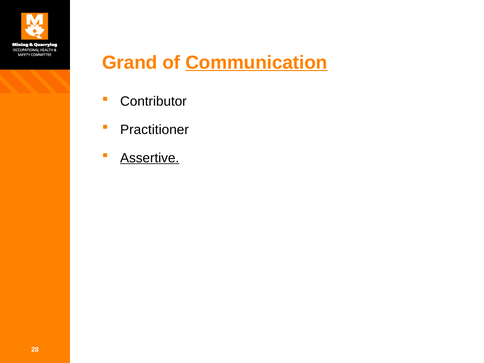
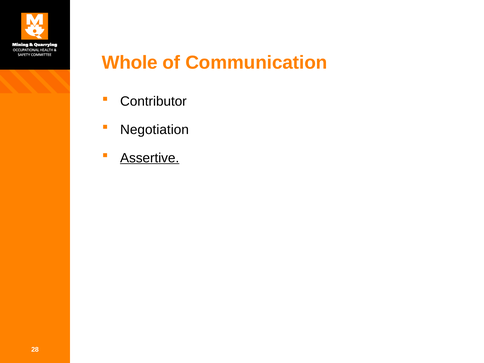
Grand: Grand -> Whole
Communication underline: present -> none
Practitioner: Practitioner -> Negotiation
